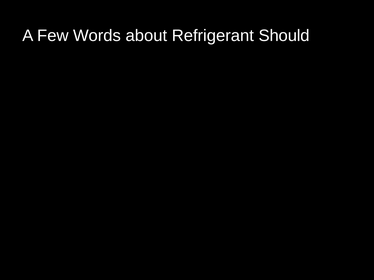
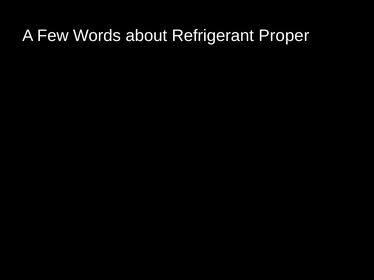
Should: Should -> Proper
